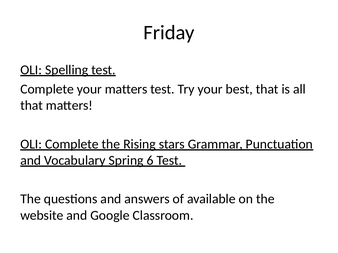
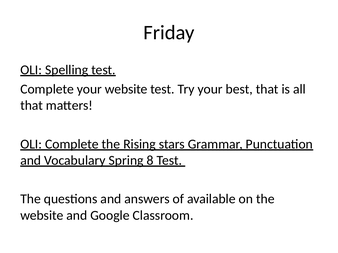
your matters: matters -> website
6: 6 -> 8
